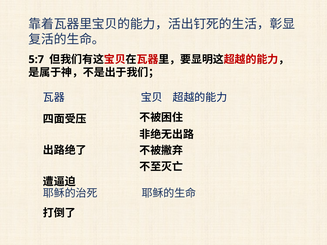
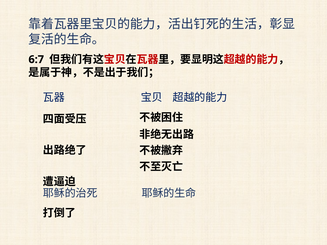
5:7: 5:7 -> 6:7
